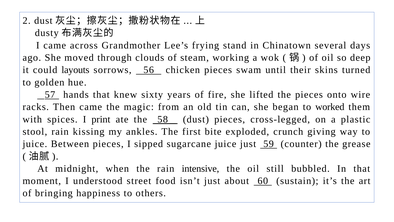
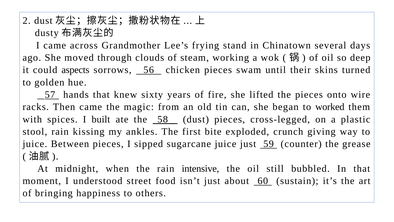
layouts: layouts -> aspects
print: print -> built
